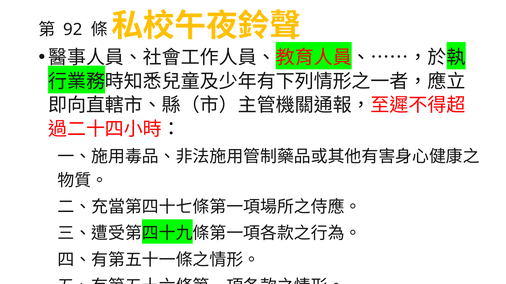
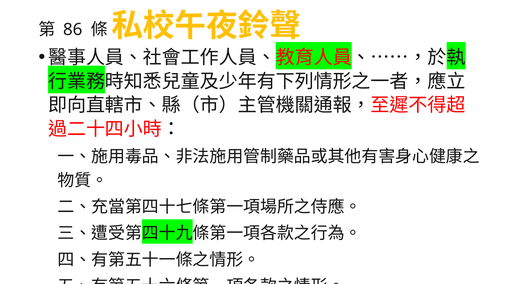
92: 92 -> 86
